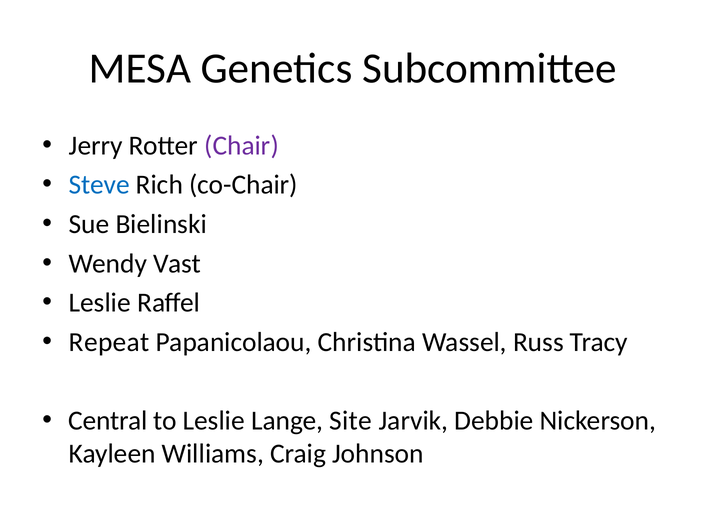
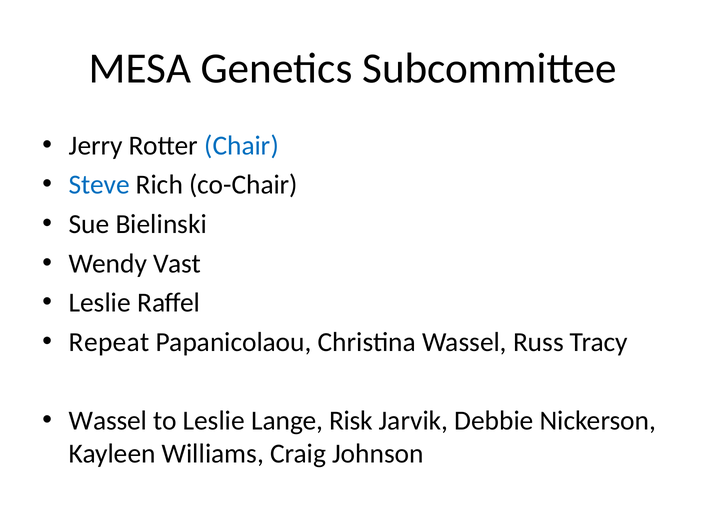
Chair colour: purple -> blue
Central at (108, 420): Central -> Wassel
Site: Site -> Risk
